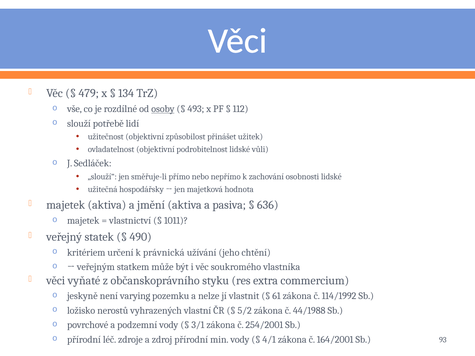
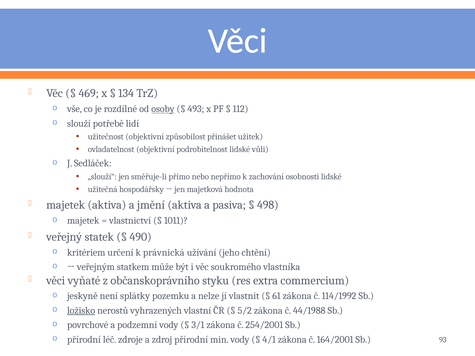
479: 479 -> 469
636: 636 -> 498
varying: varying -> splátky
ložisko underline: none -> present
